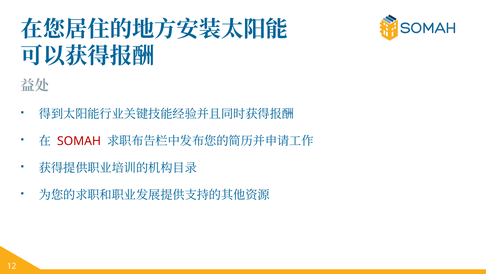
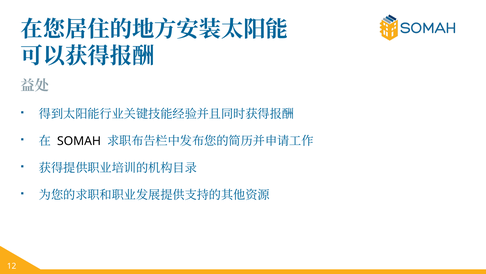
SOMAH colour: red -> black
